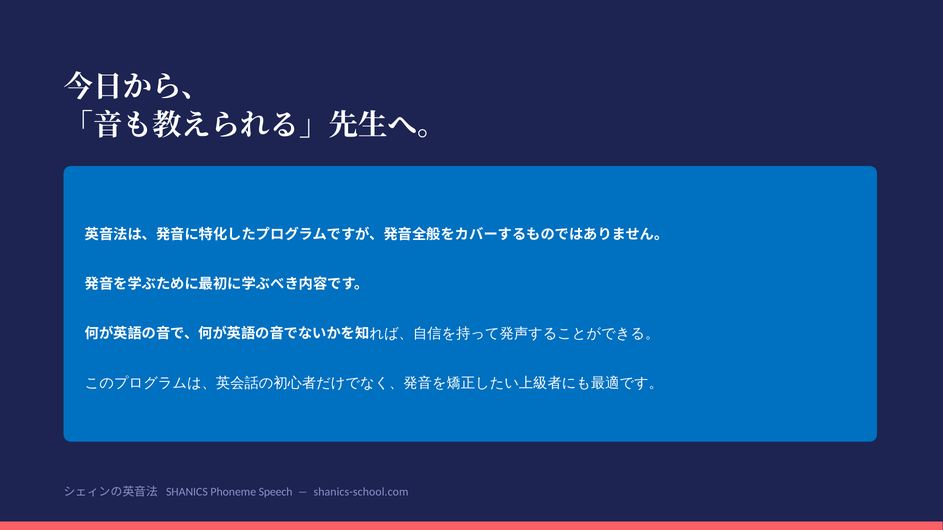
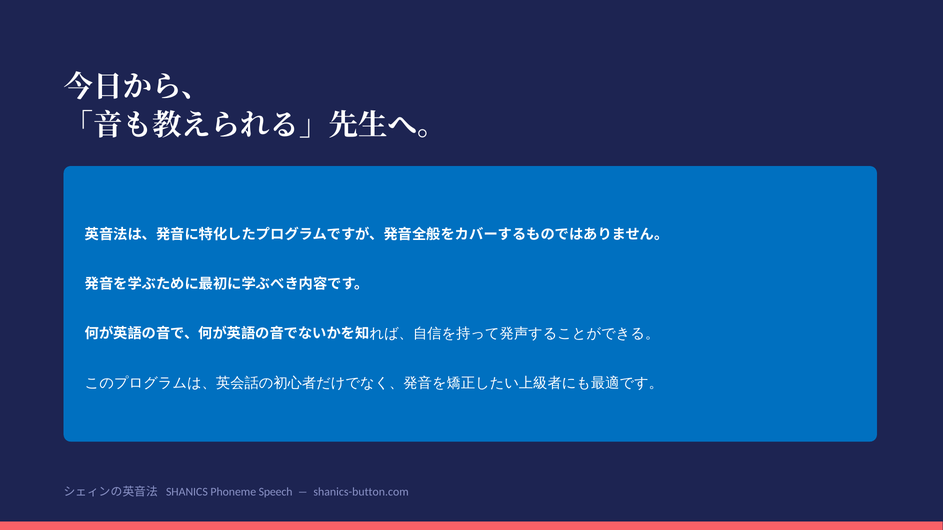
shanics-school.com: shanics-school.com -> shanics-button.com
